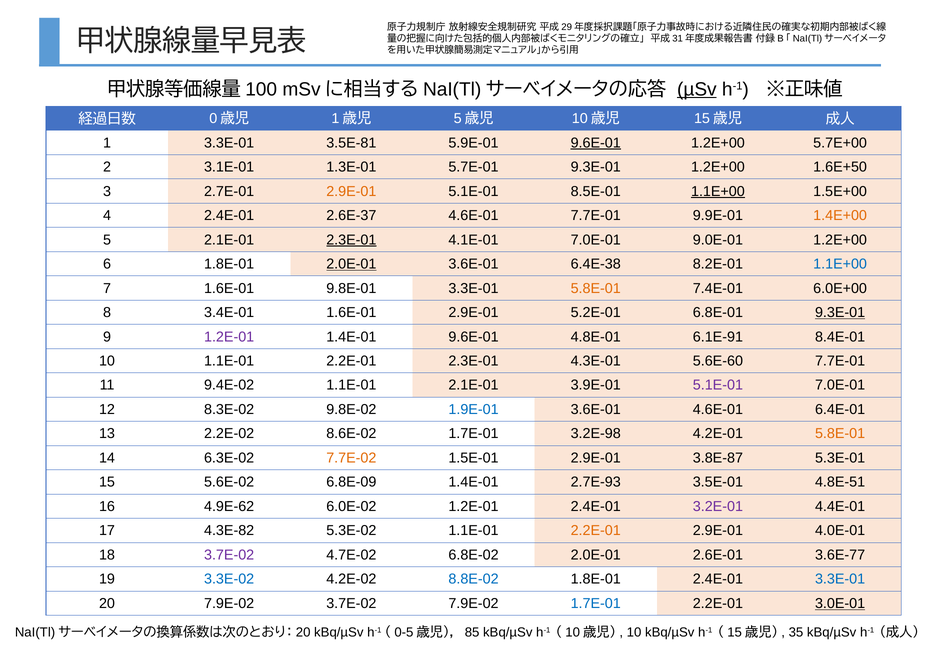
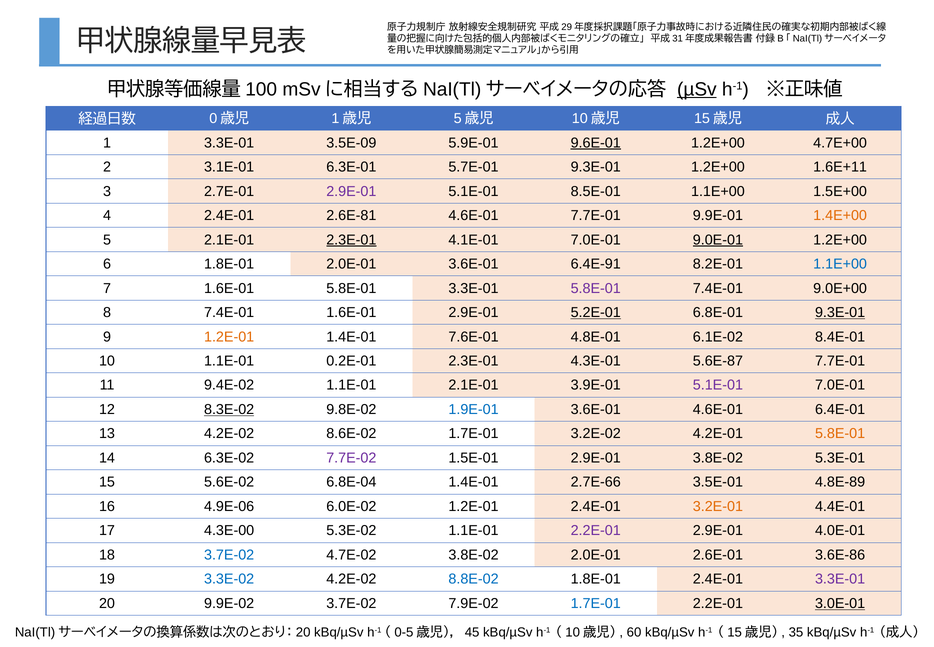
3.5E-81: 3.5E-81 -> 3.5E-09
5.7E+00: 5.7E+00 -> 4.7E+00
1.3E-01: 1.3E-01 -> 6.3E-01
1.6E+50: 1.6E+50 -> 1.6E+11
2.9E-01 at (351, 191) colour: orange -> purple
1.1E+00 at (718, 191) underline: present -> none
2.6E-37: 2.6E-37 -> 2.6E-81
9.0E-01 underline: none -> present
2.0E-01 at (351, 264) underline: present -> none
6.4E-38: 6.4E-38 -> 6.4E-91
1.6E-01 9.8E-01: 9.8E-01 -> 5.8E-01
5.8E-01 at (596, 288) colour: orange -> purple
6.0E+00: 6.0E+00 -> 9.0E+00
8 3.4E-01: 3.4E-01 -> 7.4E-01
5.2E-01 underline: none -> present
1.2E-01 at (229, 337) colour: purple -> orange
1.4E-01 9.6E-01: 9.6E-01 -> 7.6E-01
6.1E-91: 6.1E-91 -> 6.1E-02
10 1.1E-01 2.2E-01: 2.2E-01 -> 0.2E-01
5.6E-60: 5.6E-60 -> 5.6E-87
8.3E-02 underline: none -> present
13 2.2E-02: 2.2E-02 -> 4.2E-02
3.2E-98: 3.2E-98 -> 3.2E-02
7.7E-02 colour: orange -> purple
2.9E-01 3.8E-87: 3.8E-87 -> 3.8E-02
6.8E-09: 6.8E-09 -> 6.8E-04
2.7E-93: 2.7E-93 -> 2.7E-66
4.8E-51: 4.8E-51 -> 4.8E-89
4.9E-62: 4.9E-62 -> 4.9E-06
3.2E-01 colour: purple -> orange
4.3E-82: 4.3E-82 -> 4.3E-00
2.2E-01 at (596, 530) colour: orange -> purple
3.7E-02 at (229, 555) colour: purple -> blue
4.7E-02 6.8E-02: 6.8E-02 -> 3.8E-02
3.6E-77: 3.6E-77 -> 3.6E-86
3.3E-01 at (840, 579) colour: blue -> purple
20 7.9E-02: 7.9E-02 -> 9.9E-02
85: 85 -> 45
10 at (634, 632): 10 -> 60
